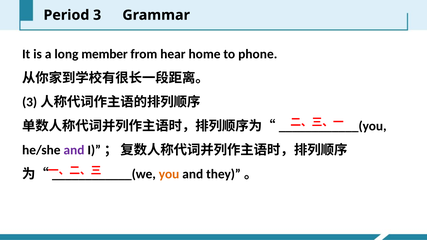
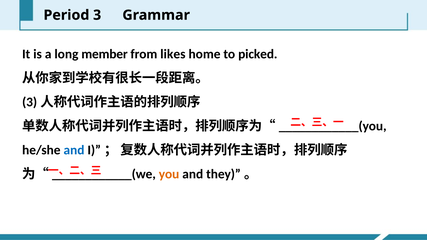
hear: hear -> likes
phone: phone -> picked
and at (74, 150) colour: purple -> blue
